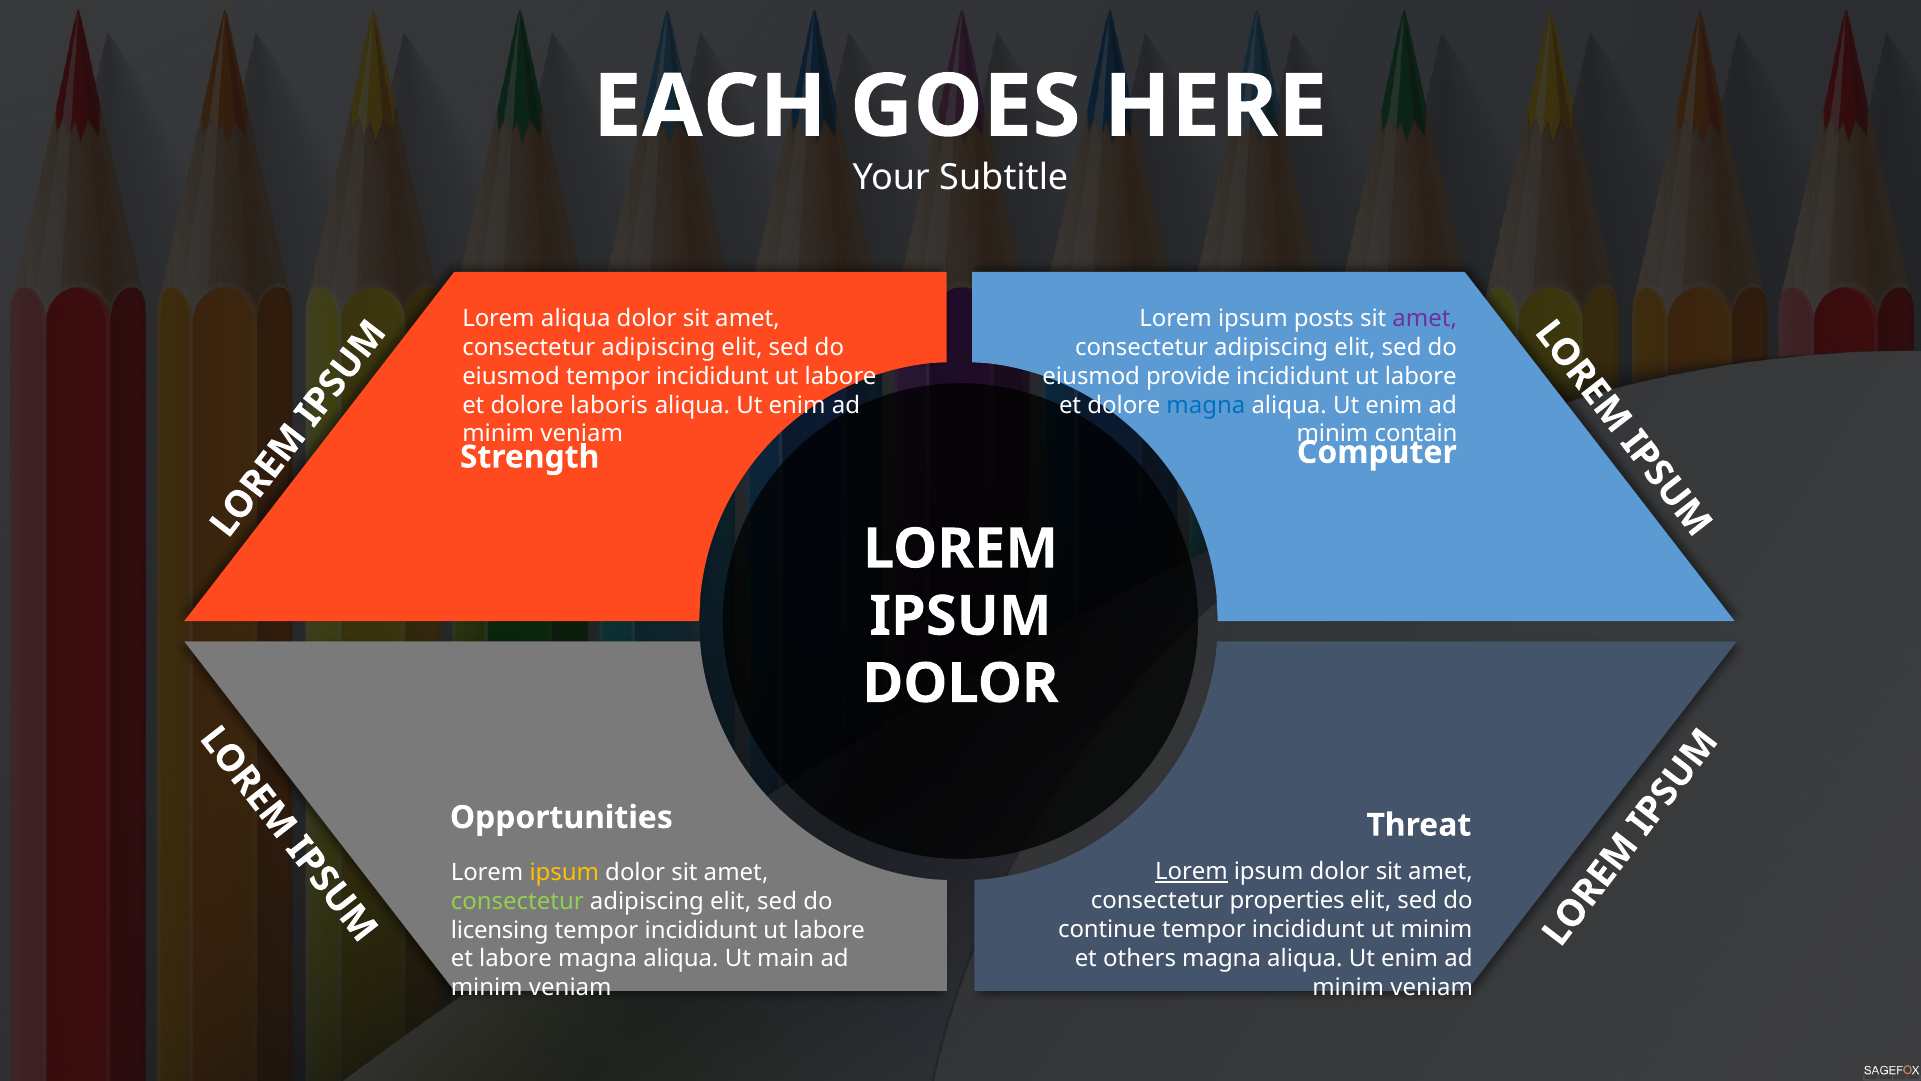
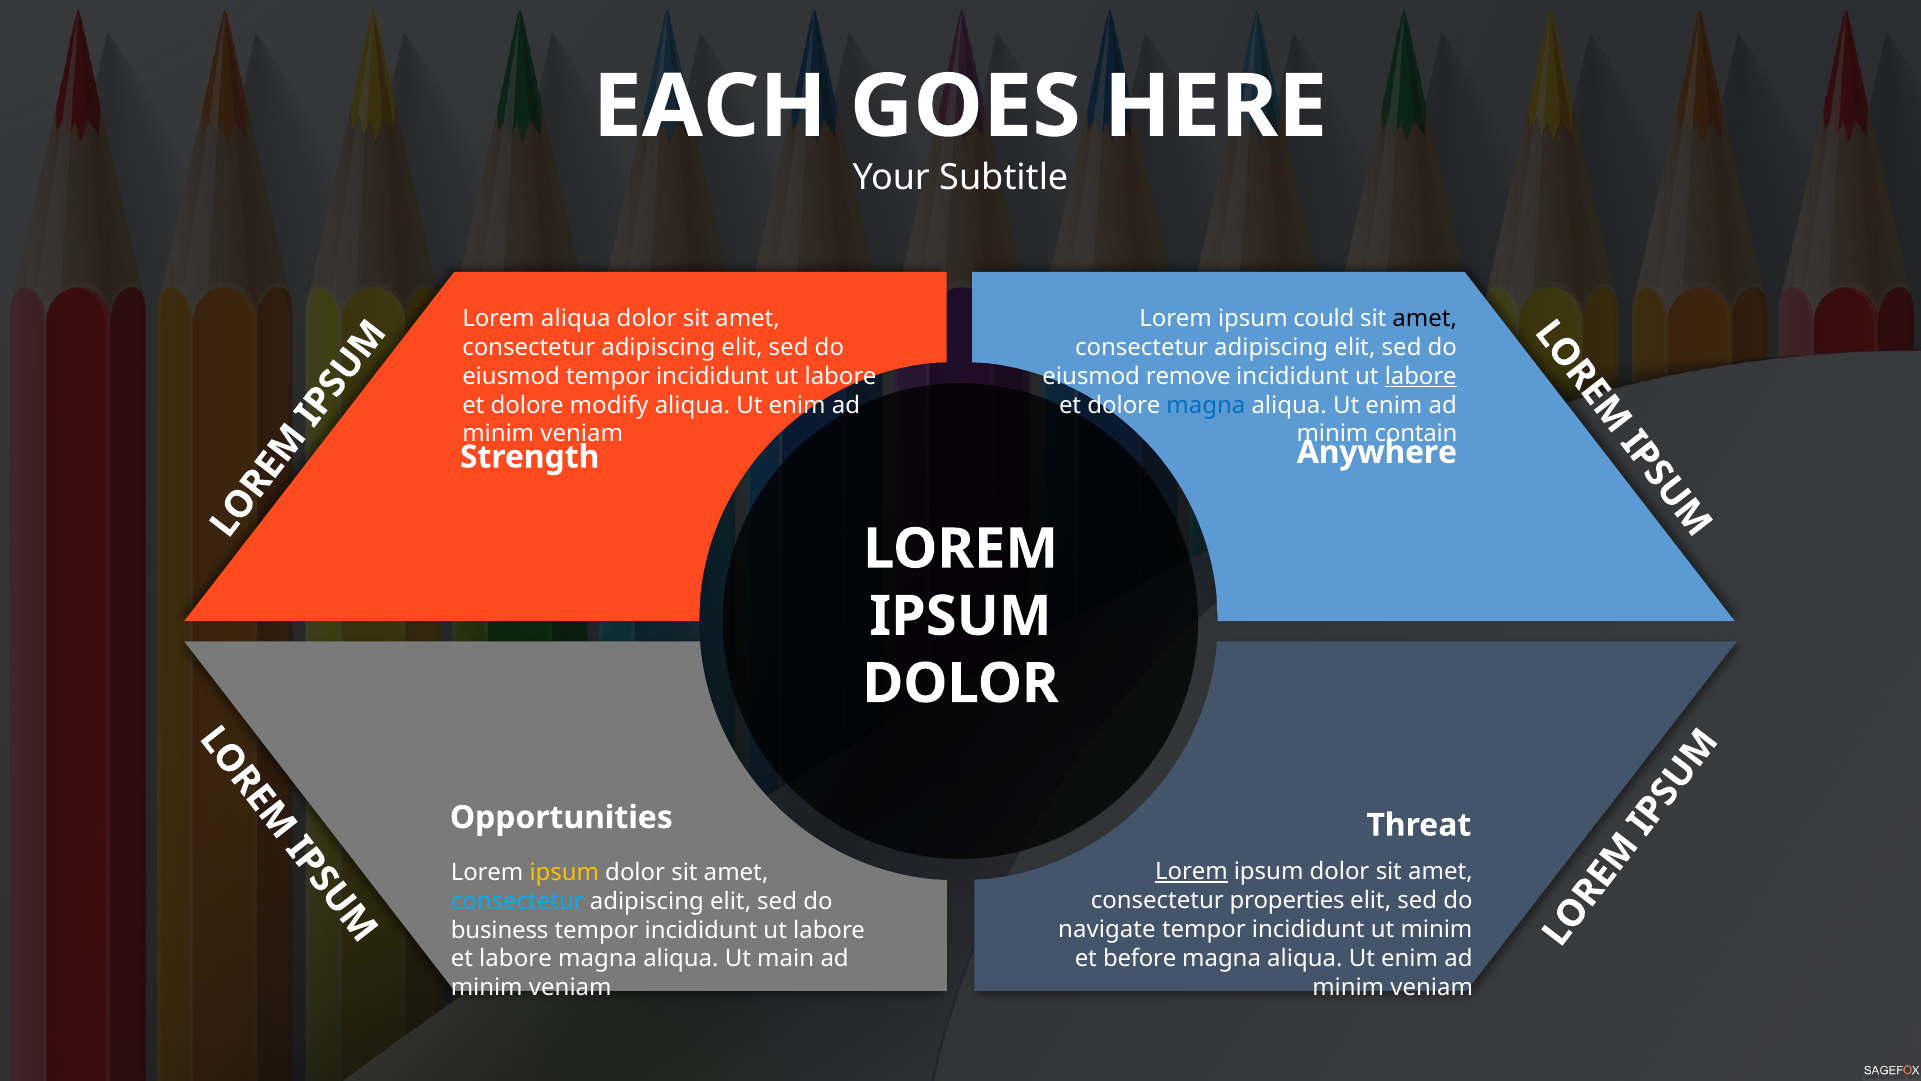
posts: posts -> could
amet at (1425, 319) colour: purple -> black
provide: provide -> remove
labore at (1421, 376) underline: none -> present
laboris: laboris -> modify
Computer: Computer -> Anywhere
consectetur at (517, 901) colour: light green -> light blue
continue: continue -> navigate
licensing: licensing -> business
others: others -> before
